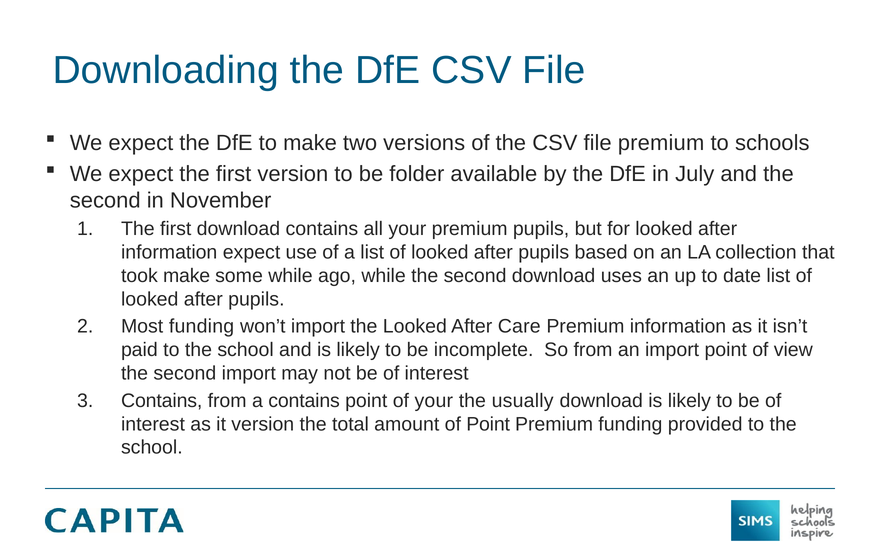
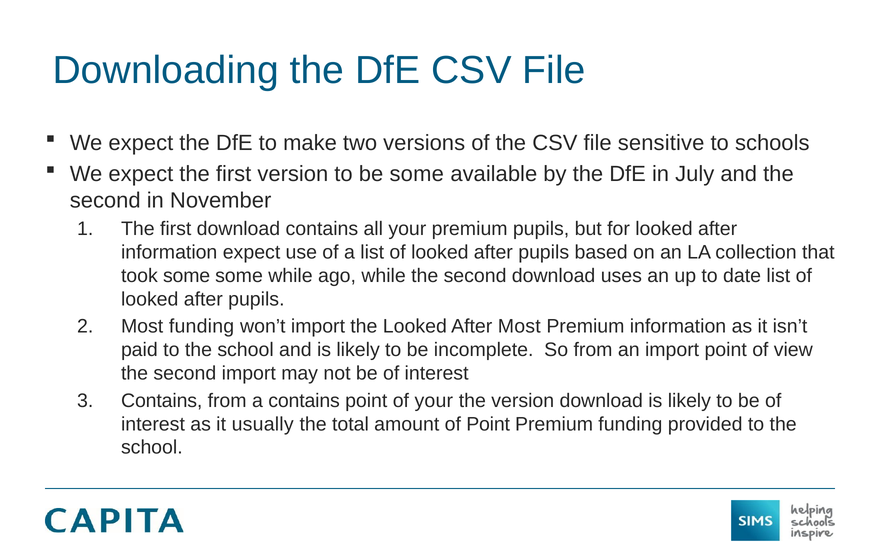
file premium: premium -> sensitive
be folder: folder -> some
took make: make -> some
After Care: Care -> Most
the usually: usually -> version
it version: version -> usually
